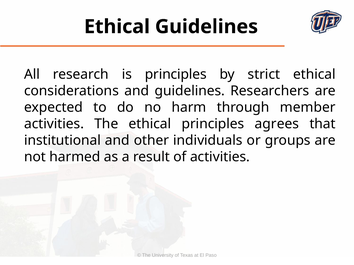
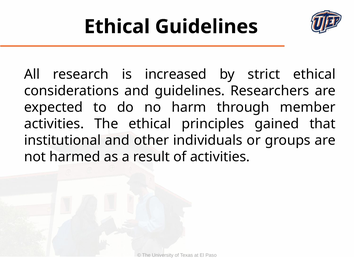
is principles: principles -> increased
agrees: agrees -> gained
